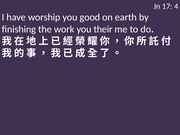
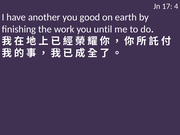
worship: worship -> another
their: their -> until
